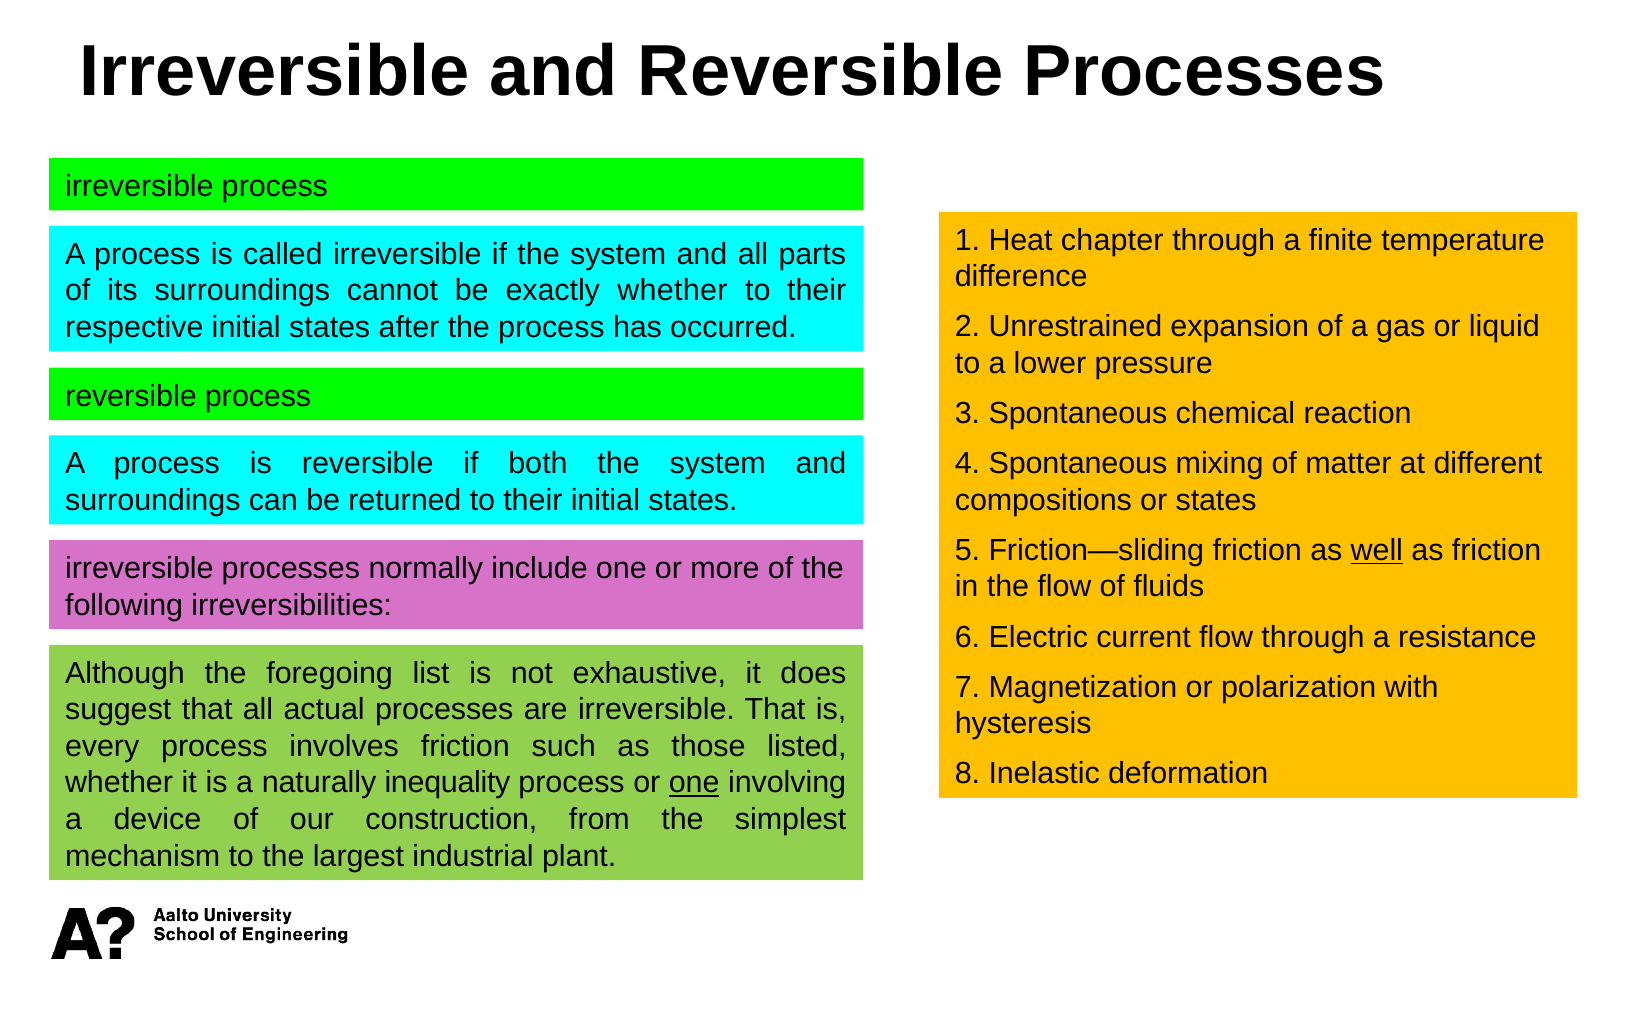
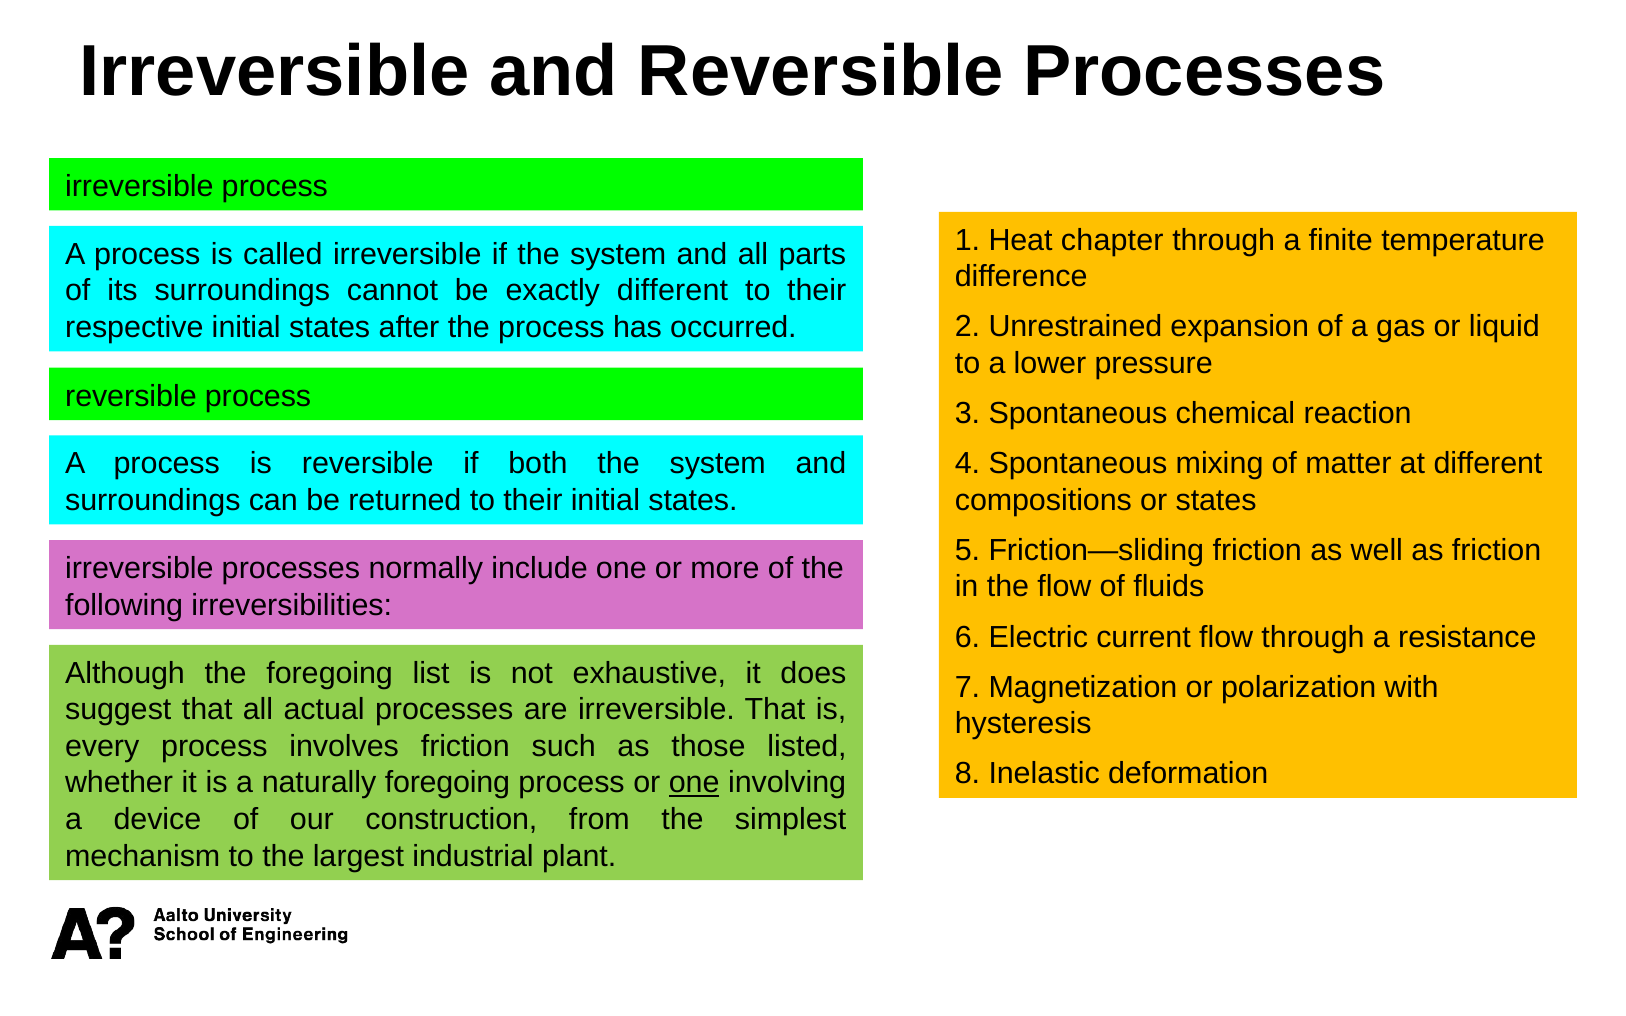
exactly whether: whether -> different
well underline: present -> none
naturally inequality: inequality -> foregoing
